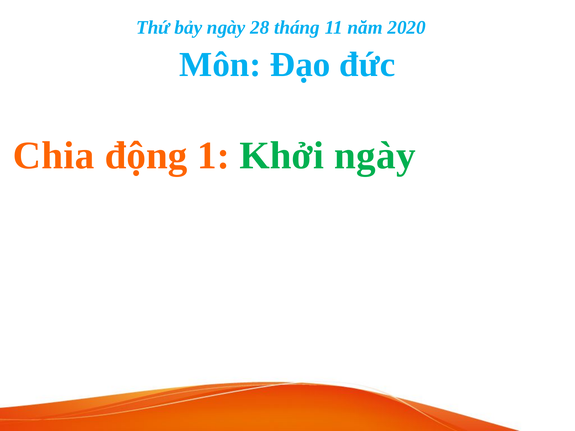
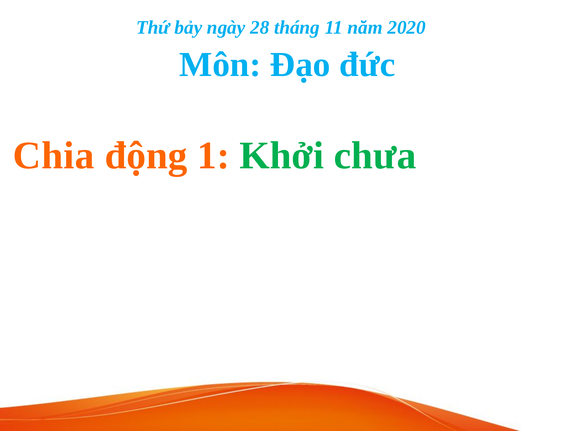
Khởi ngày: ngày -> chưa
